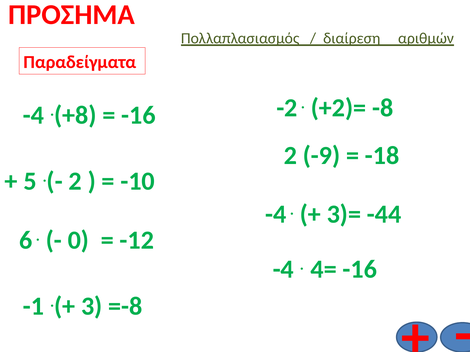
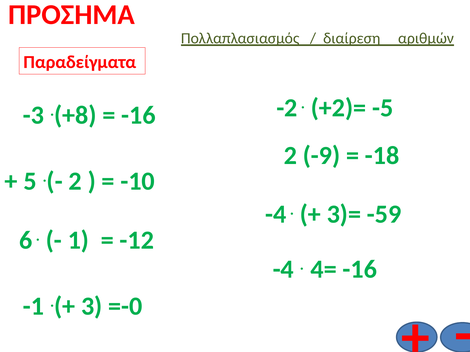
-8: -8 -> -5
-4 at (34, 115): -4 -> -3
-44: -44 -> -59
0: 0 -> 1
=-8: =-8 -> =-0
